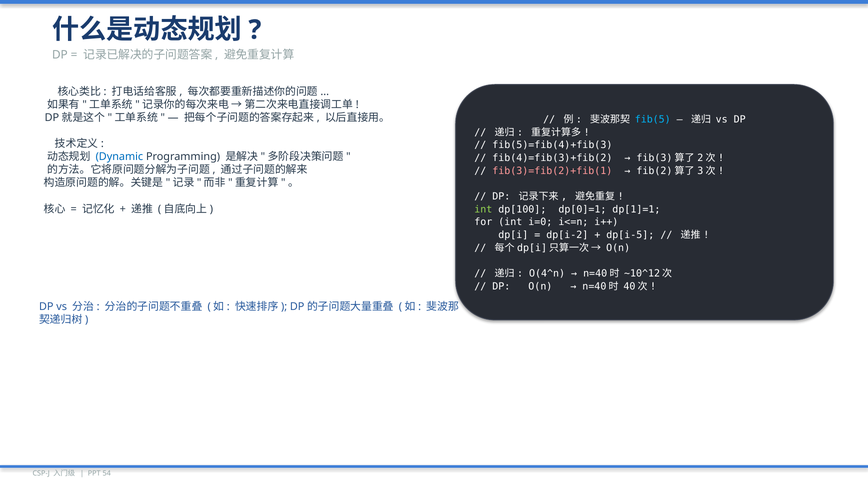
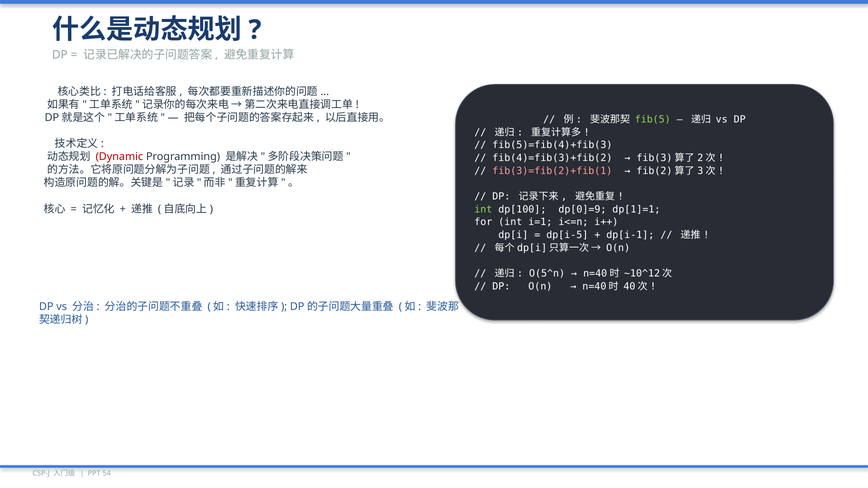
fib(5 colour: light blue -> light green
Dynamic colour: blue -> red
dp[0]=1: dp[0]=1 -> dp[0]=9
i=0: i=0 -> i=1
dp[i-2: dp[i-2 -> dp[i-5
dp[i-5: dp[i-5 -> dp[i-1
O(4^n: O(4^n -> O(5^n
